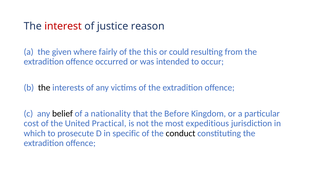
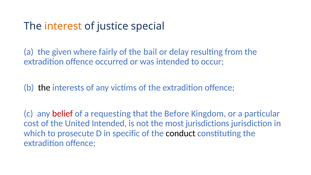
interest colour: red -> orange
reason: reason -> special
this: this -> bail
could: could -> delay
belief colour: black -> red
nationality: nationality -> requesting
United Practical: Practical -> Intended
expeditious: expeditious -> jurisdictions
